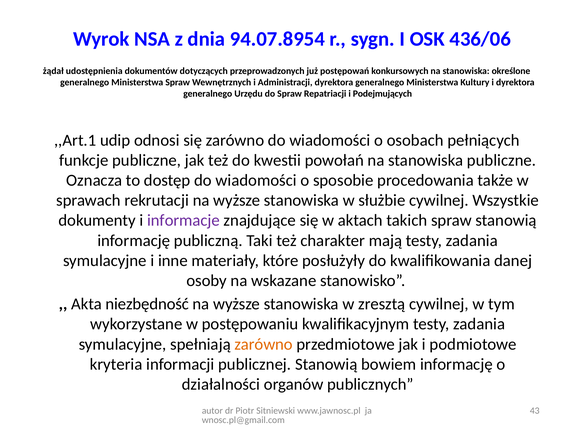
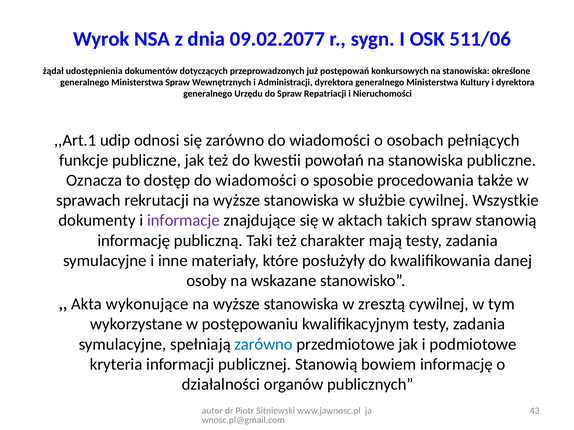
94.07.8954: 94.07.8954 -> 09.02.2077
436/06: 436/06 -> 511/06
Podejmujących: Podejmujących -> Nieruchomości
niezbędność: niezbędność -> wykonujące
zarówno at (264, 345) colour: orange -> blue
